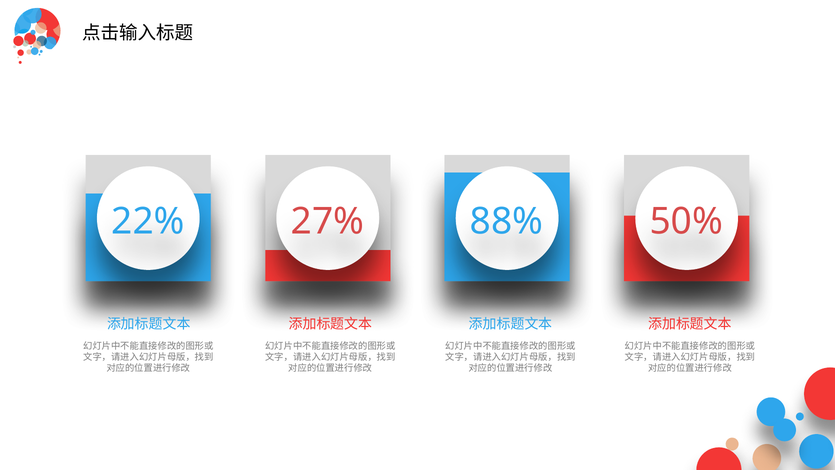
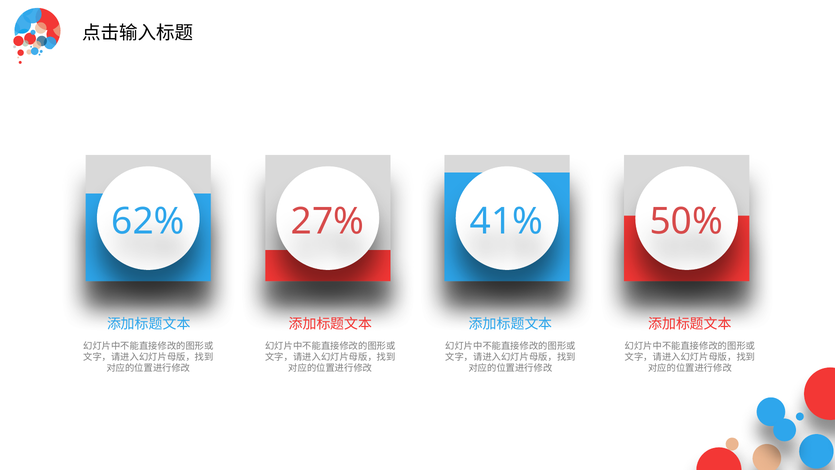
22%: 22% -> 62%
88%: 88% -> 41%
